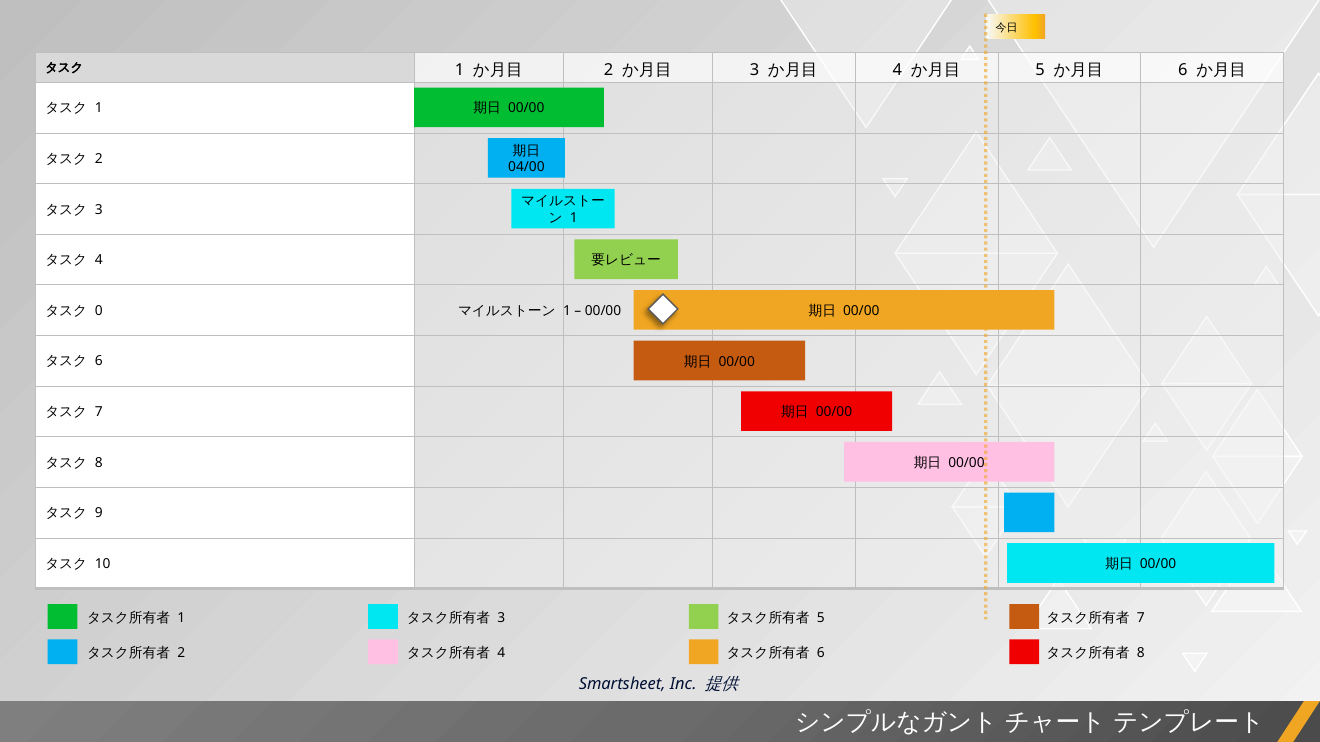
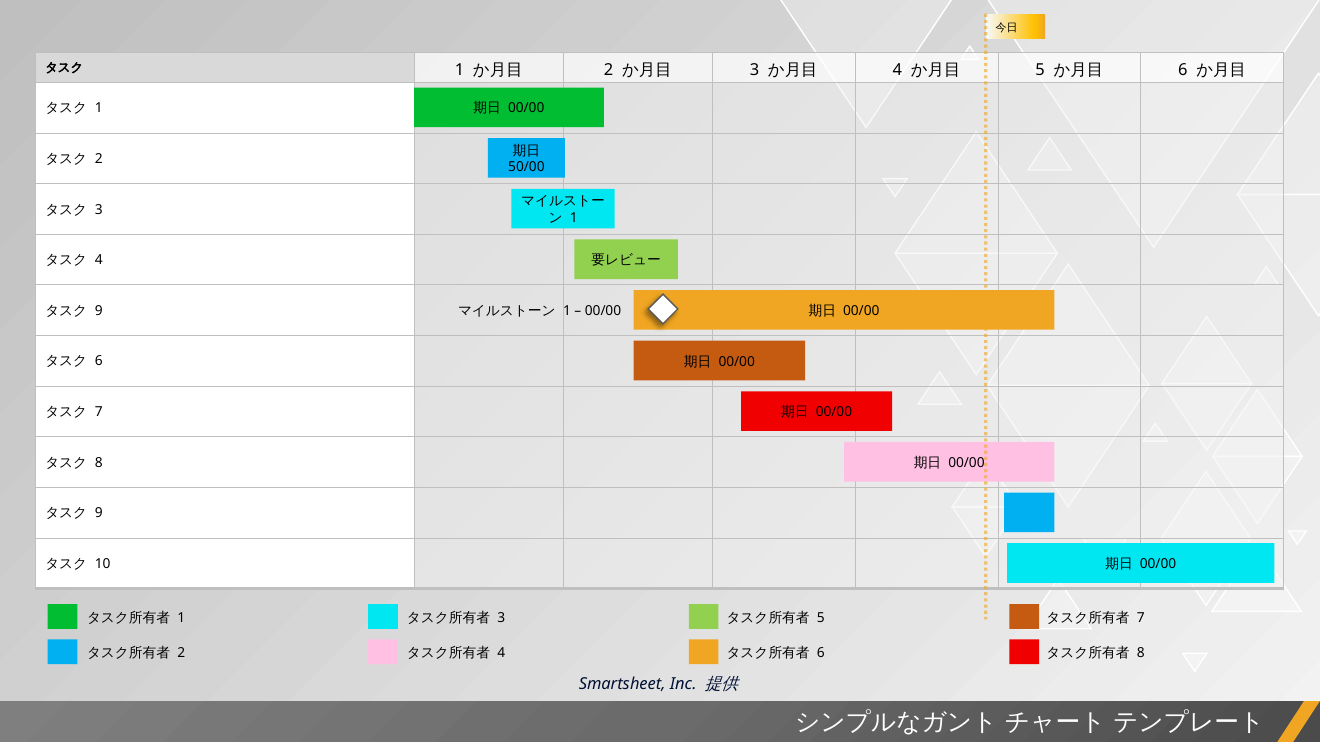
04/00: 04/00 -> 50/00
0 at (99, 311): 0 -> 9
